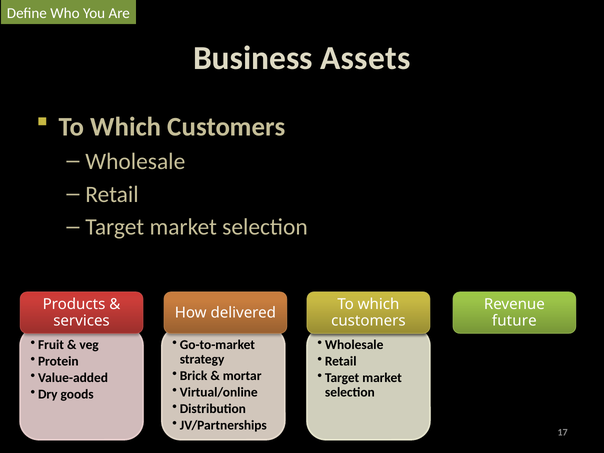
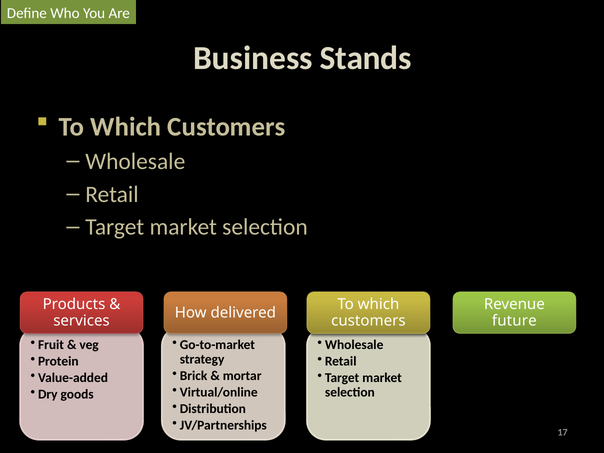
Assets: Assets -> Stands
